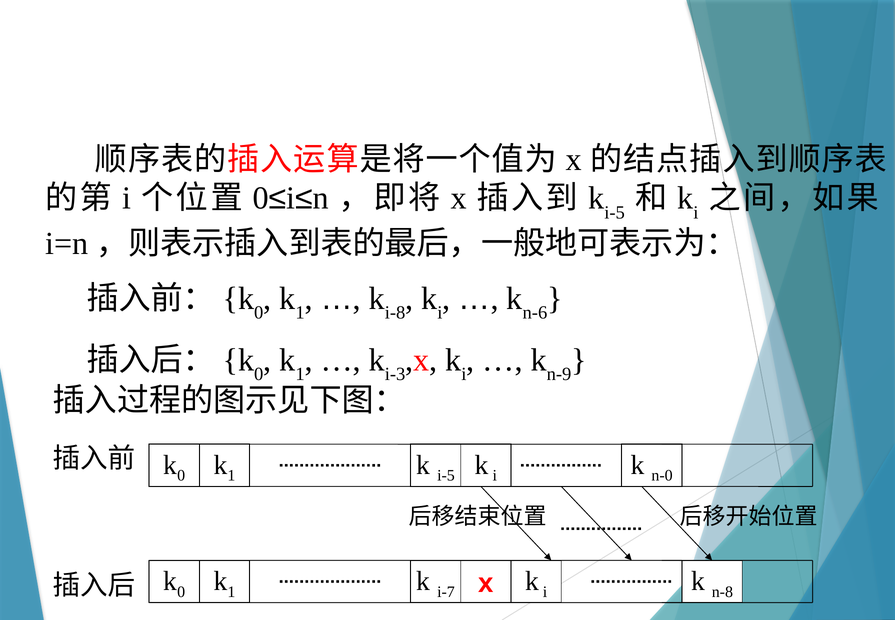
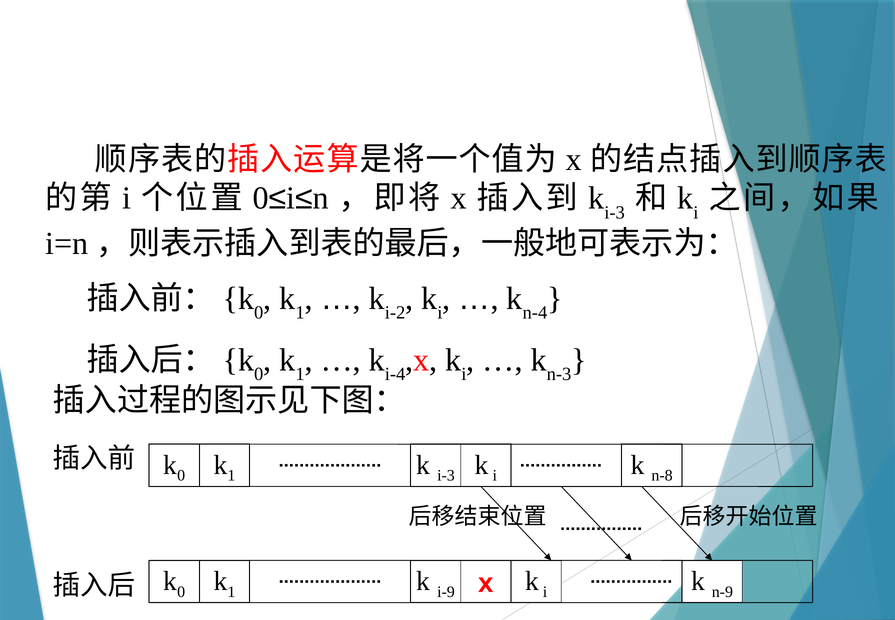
i-5 at (615, 212): i-5 -> i-3
i-8: i-8 -> i-2
n-6: n-6 -> n-4
i-3: i-3 -> i-4
n-9: n-9 -> n-3
i-5 at (446, 475): i-5 -> i-3
n-0: n-0 -> n-8
i-7: i-7 -> i-9
n-8: n-8 -> n-9
